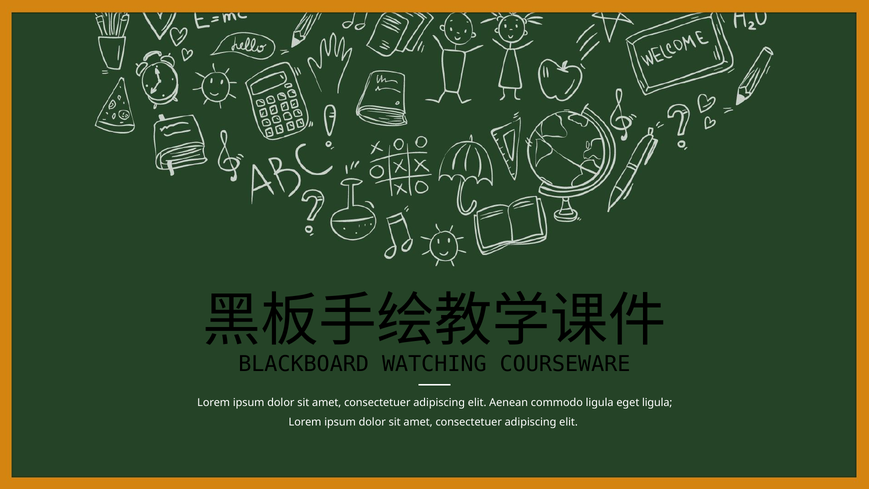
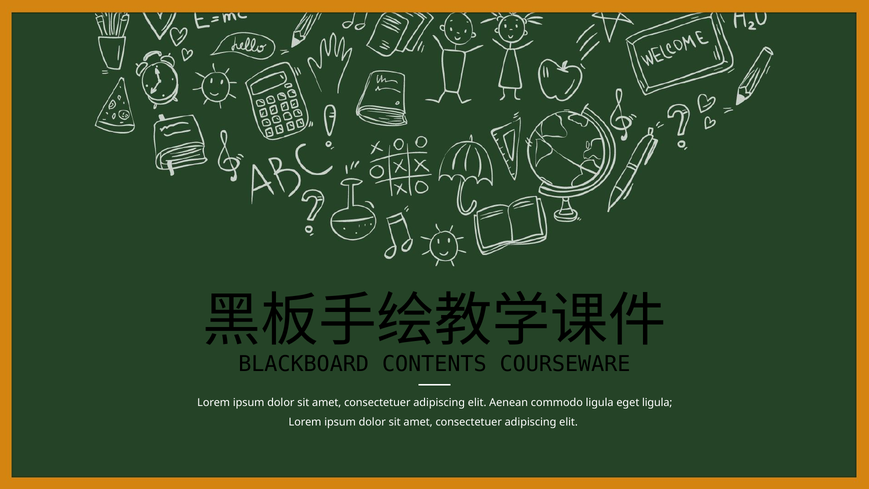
WATCHING: WATCHING -> CONTENTS
